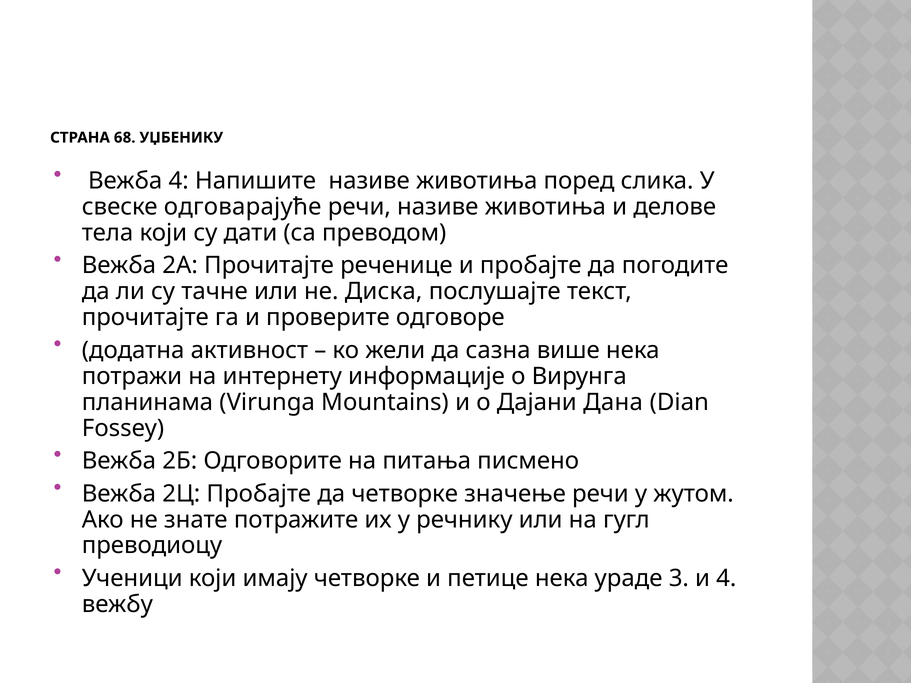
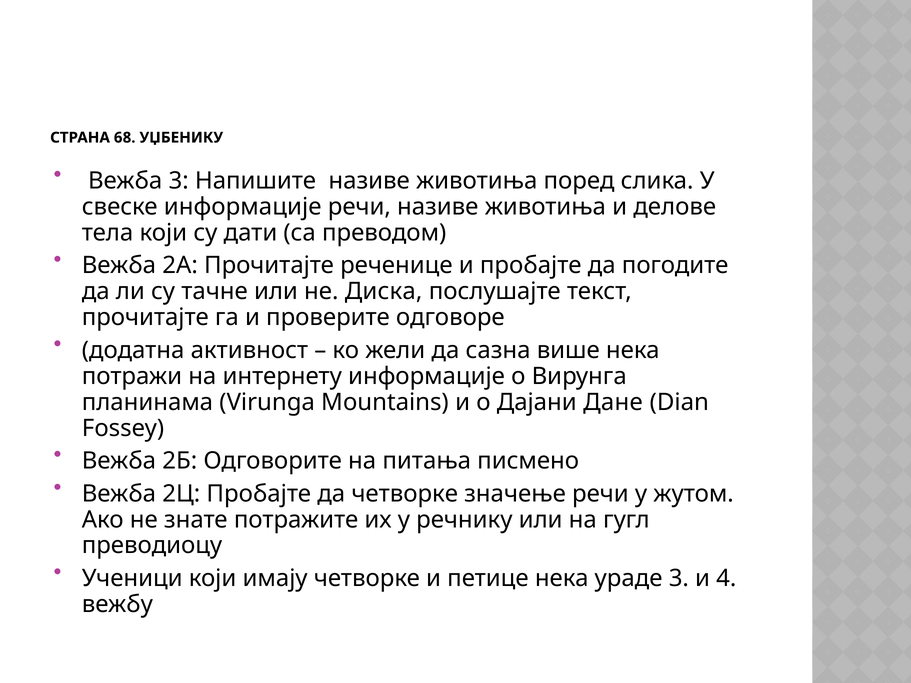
Вежба 4: 4 -> 3
свеске одговарајуће: одговарајуће -> информације
Дана: Дана -> Дане
